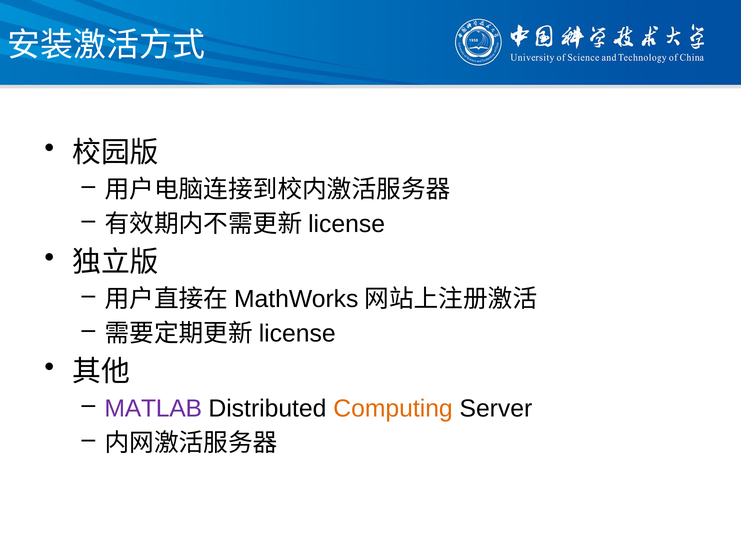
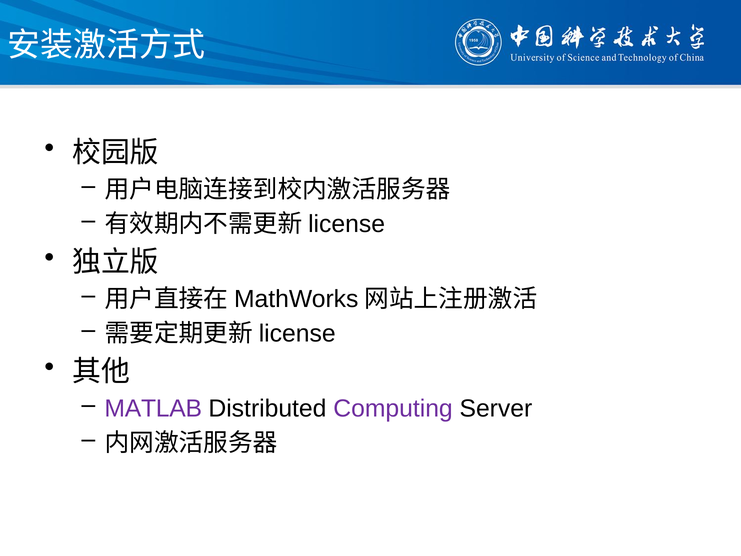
Computing colour: orange -> purple
